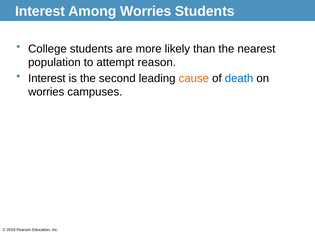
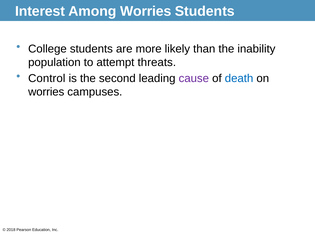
nearest: nearest -> inability
reason: reason -> threats
Interest at (47, 78): Interest -> Control
cause colour: orange -> purple
